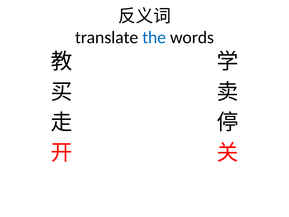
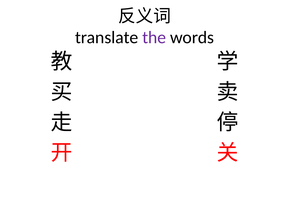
the colour: blue -> purple
